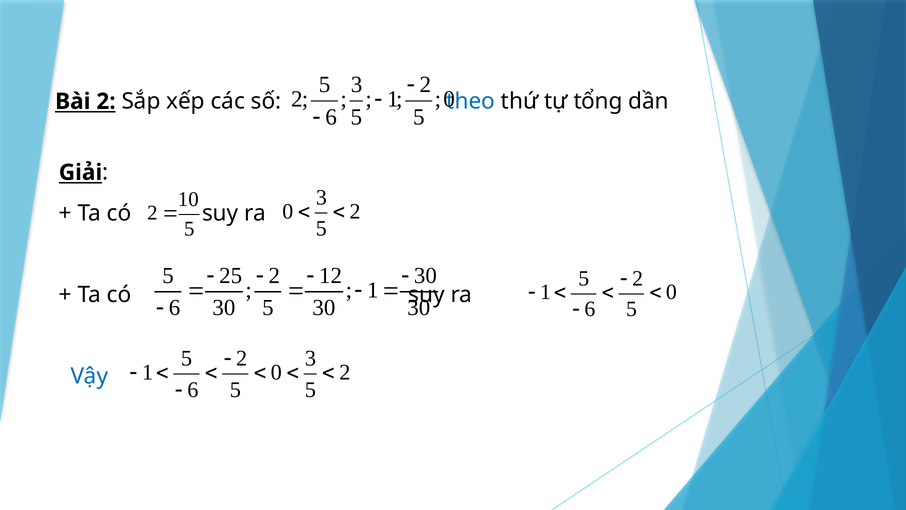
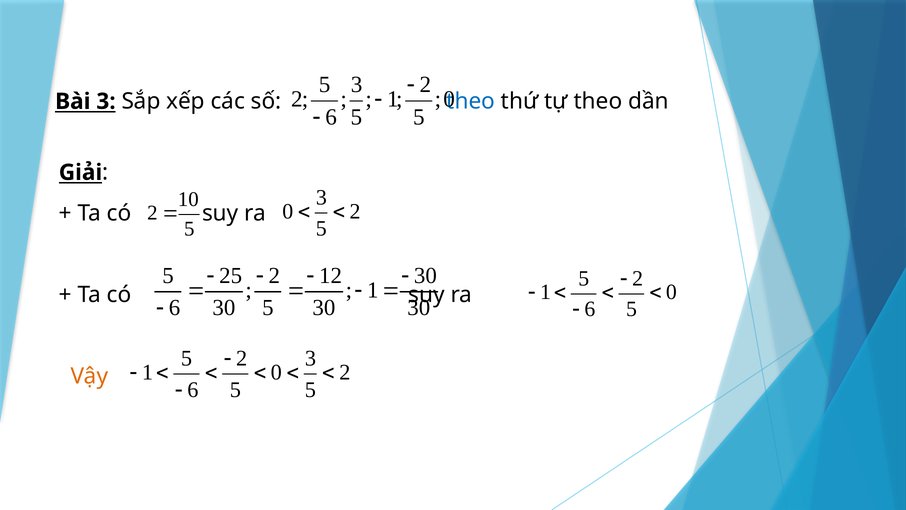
Bài 2: 2 -> 3
tự tổng: tổng -> theo
Vậy colour: blue -> orange
